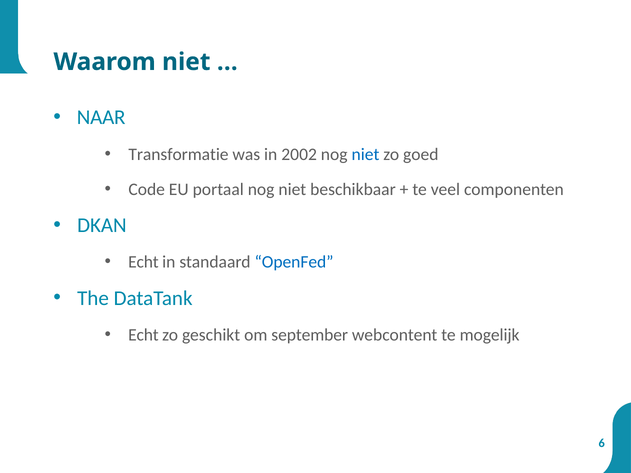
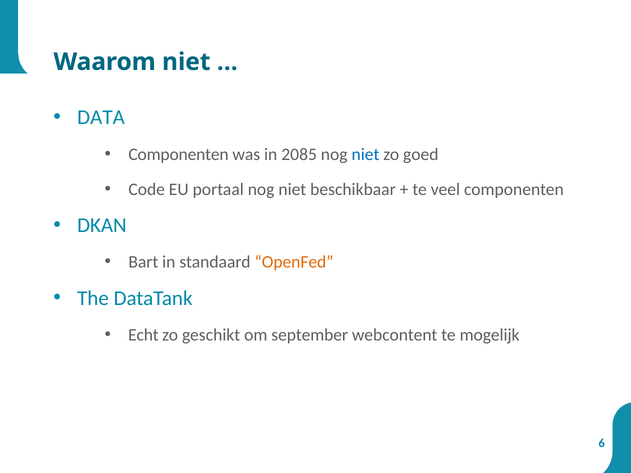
NAAR: NAAR -> DATA
Transformatie at (178, 154): Transformatie -> Componenten
2002: 2002 -> 2085
Echt at (143, 262): Echt -> Bart
OpenFed colour: blue -> orange
